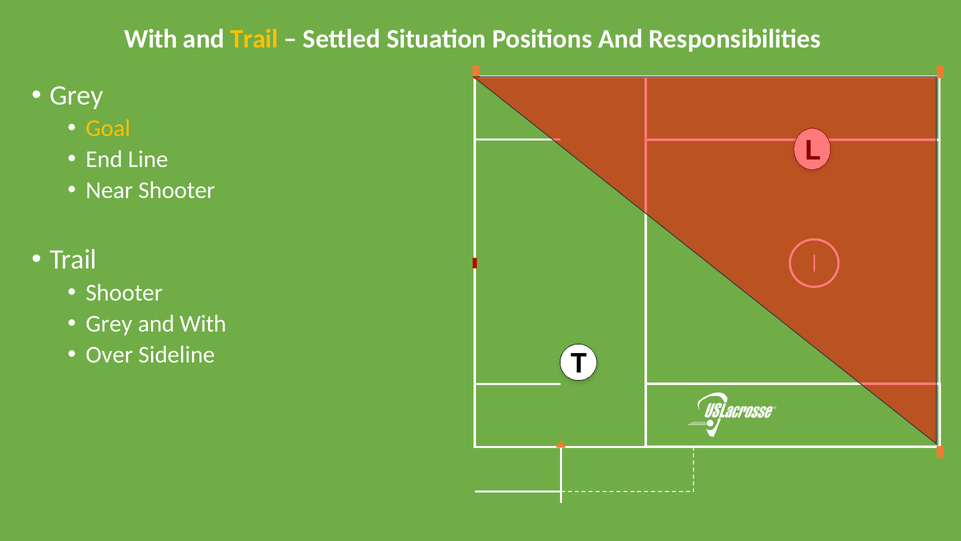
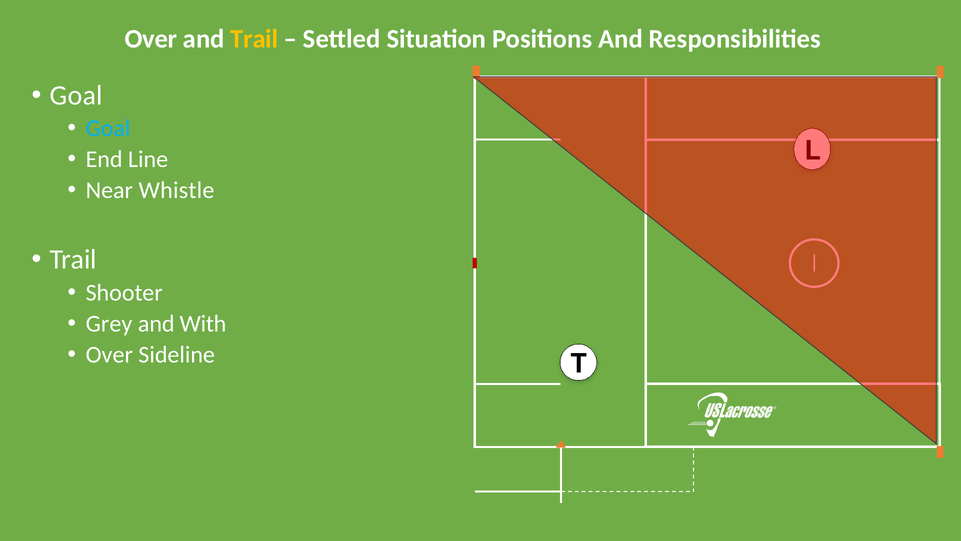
With at (151, 39): With -> Over
Grey at (77, 95): Grey -> Goal
Goal at (108, 128) colour: yellow -> light blue
Near Shooter: Shooter -> Whistle
